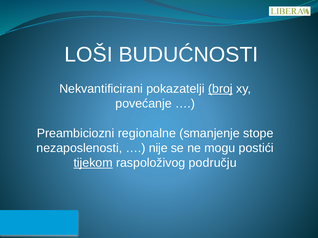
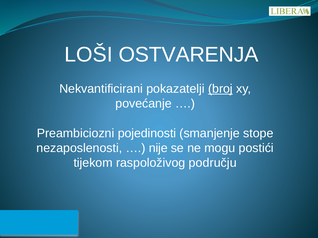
BUDUĆNOSTI: BUDUĆNOSTI -> OSTVARENJA
regionalne: regionalne -> pojedinosti
tijekom underline: present -> none
